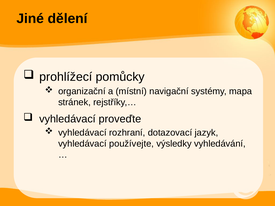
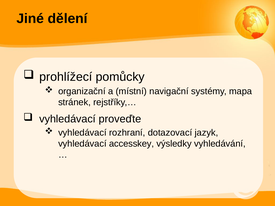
používejte: používejte -> accesskey
